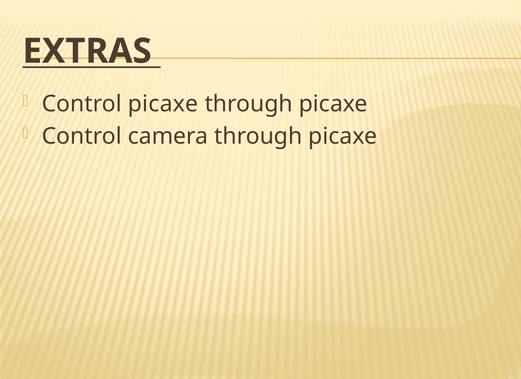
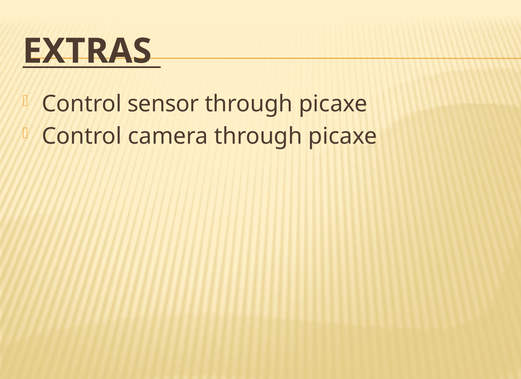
Control picaxe: picaxe -> sensor
